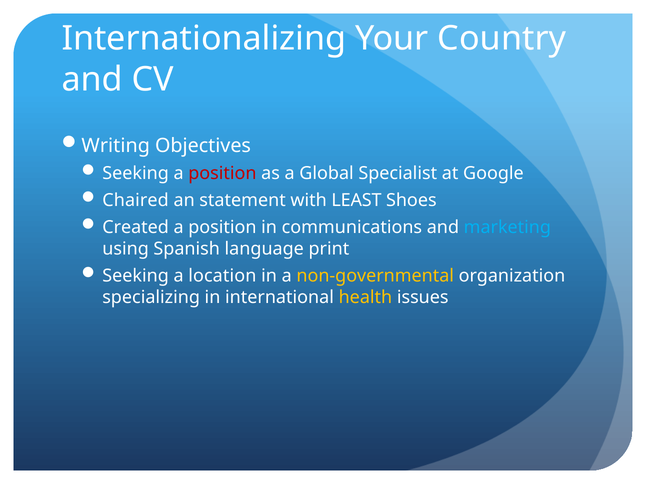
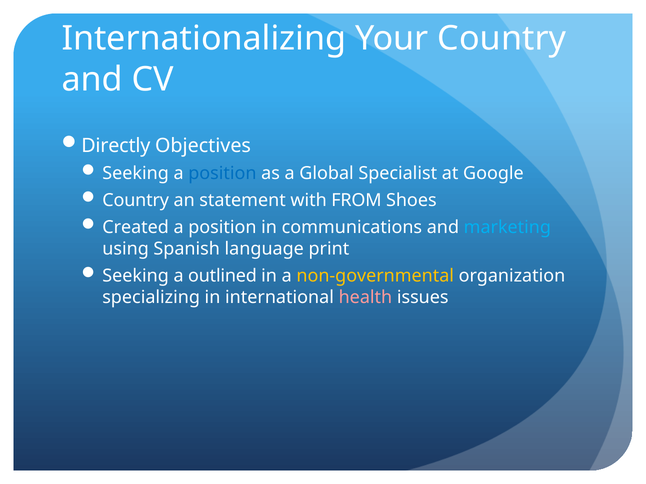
Writing: Writing -> Directly
position at (222, 174) colour: red -> blue
Chaired at (136, 200): Chaired -> Country
LEAST: LEAST -> FROM
location: location -> outlined
health colour: yellow -> pink
